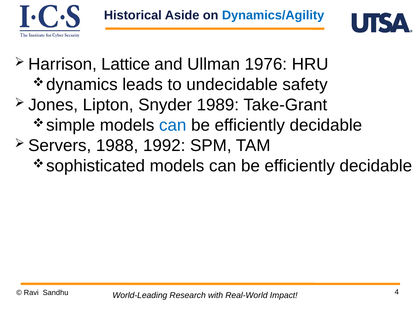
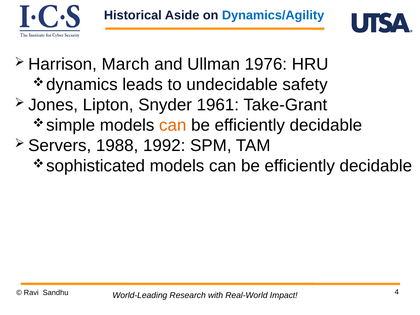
Lattice: Lattice -> March
1989: 1989 -> 1961
can at (173, 125) colour: blue -> orange
